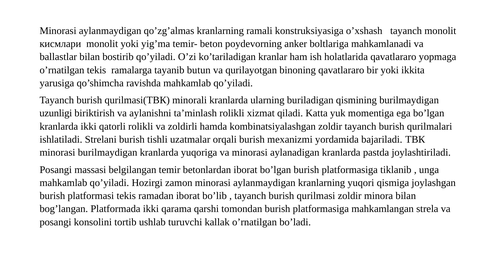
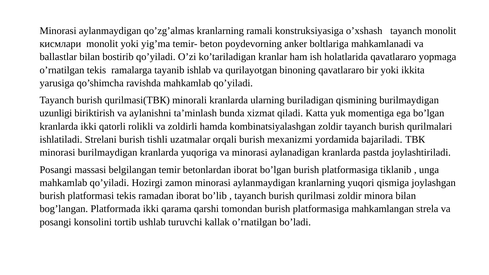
butun: butun -> ishlab
ta’minlash rolikli: rolikli -> bunda
